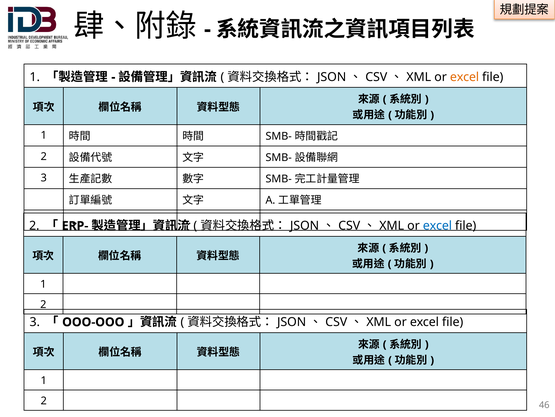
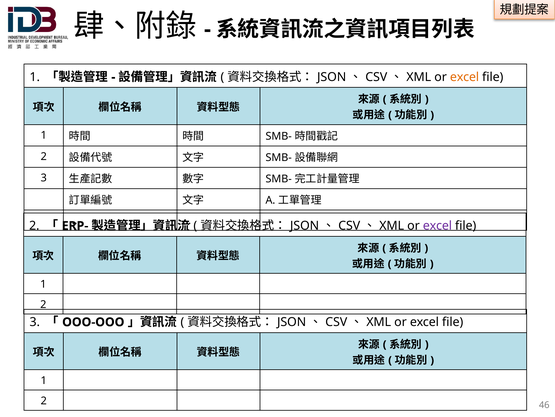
excel at (437, 225) colour: blue -> purple
